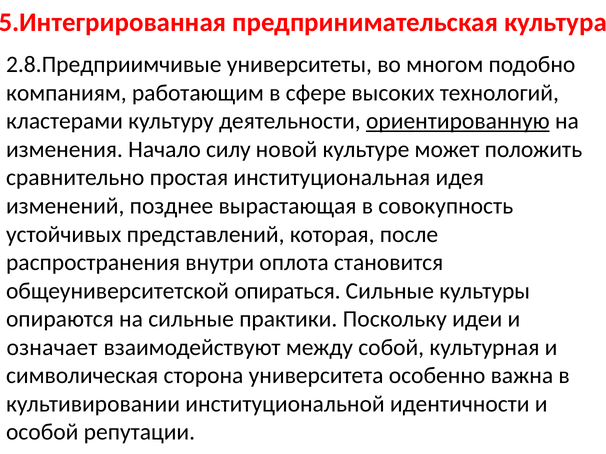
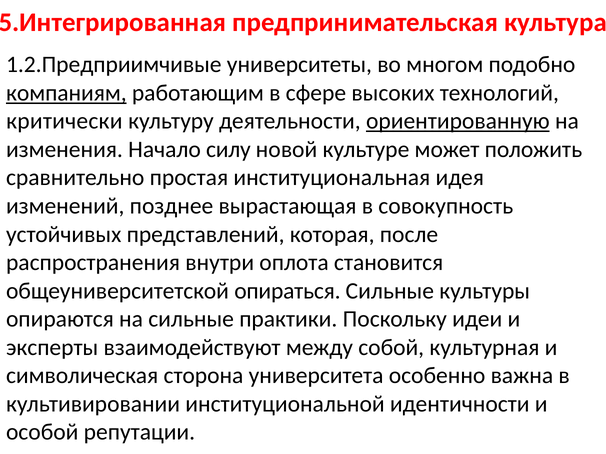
2.8.Предприимчивые: 2.8.Предприимчивые -> 1.2.Предприимчивые
компаниям underline: none -> present
кластерами: кластерами -> критически
означает: означает -> эксперты
